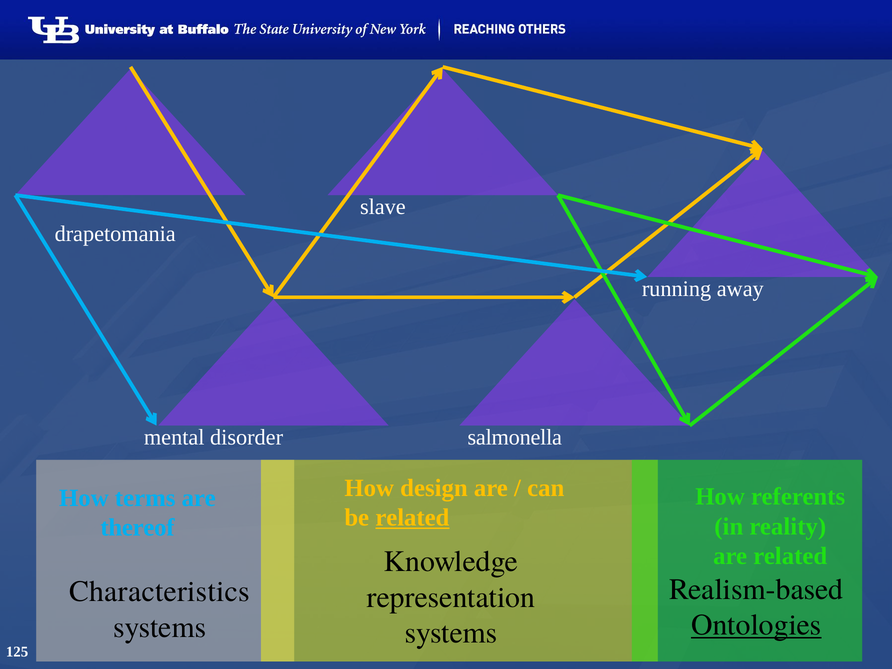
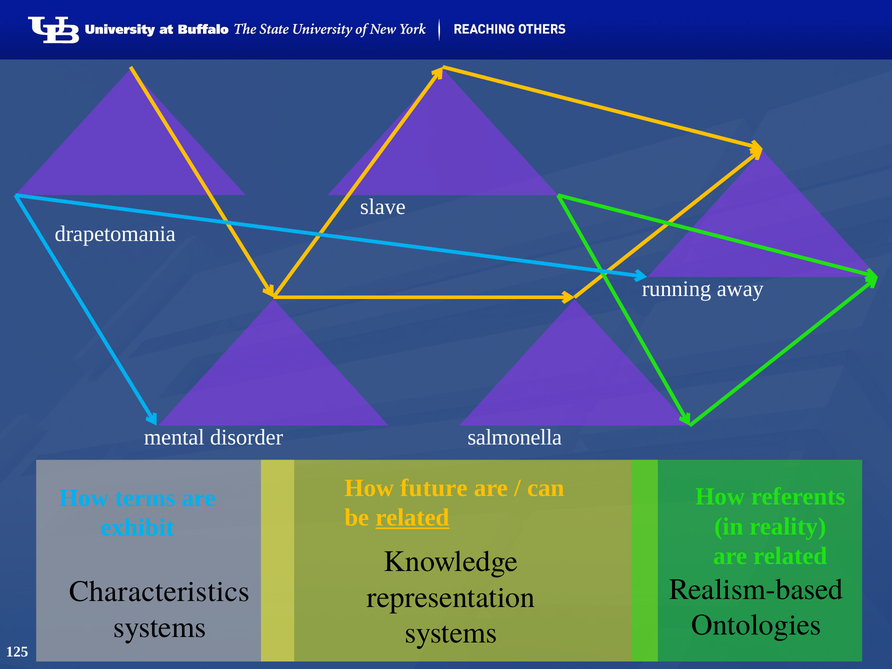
design: design -> future
thereof: thereof -> exhibit
Ontologies underline: present -> none
